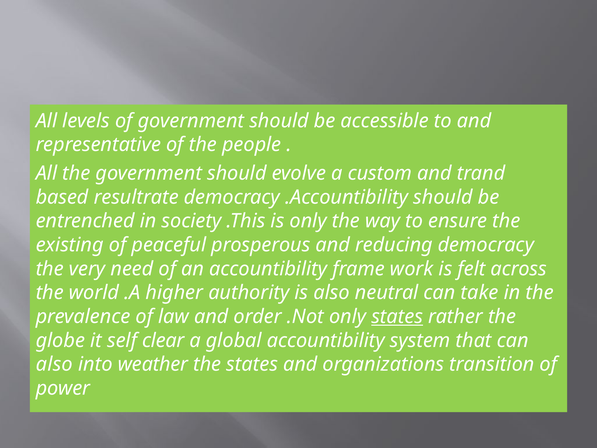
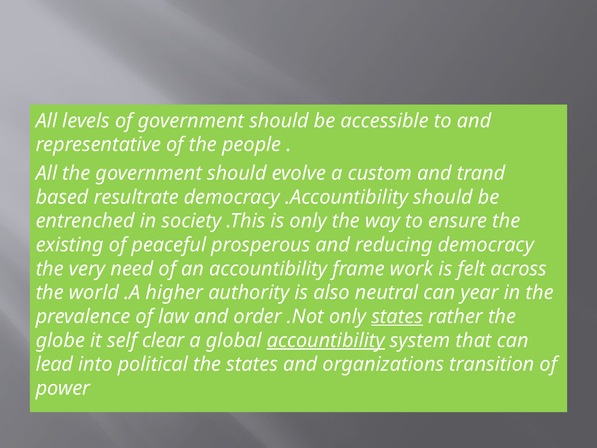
take: take -> year
accountibility at (326, 340) underline: none -> present
also at (54, 364): also -> lead
weather: weather -> political
